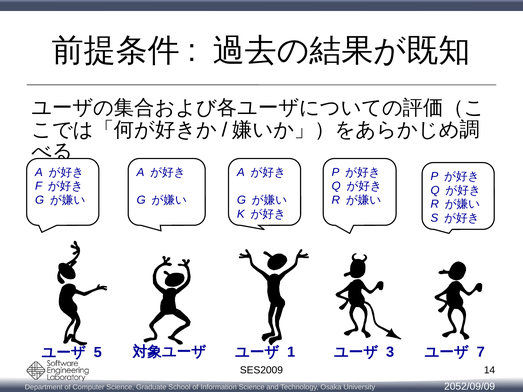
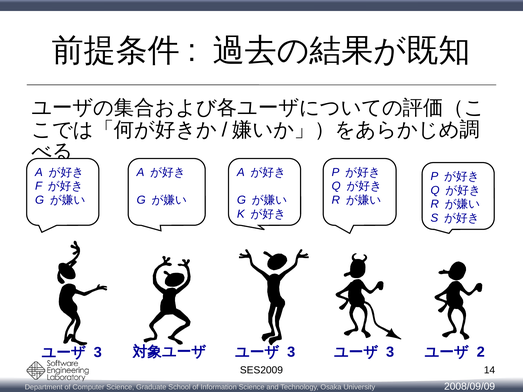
5 at (98, 353): 5 -> 3
1 at (291, 352): 1 -> 3
7: 7 -> 2
2052/09/09: 2052/09/09 -> 2008/09/09
